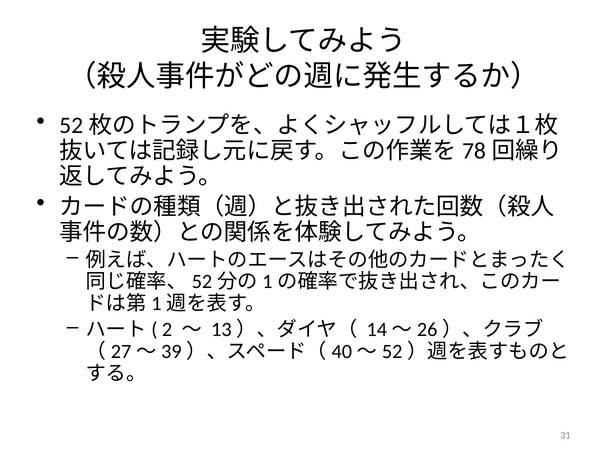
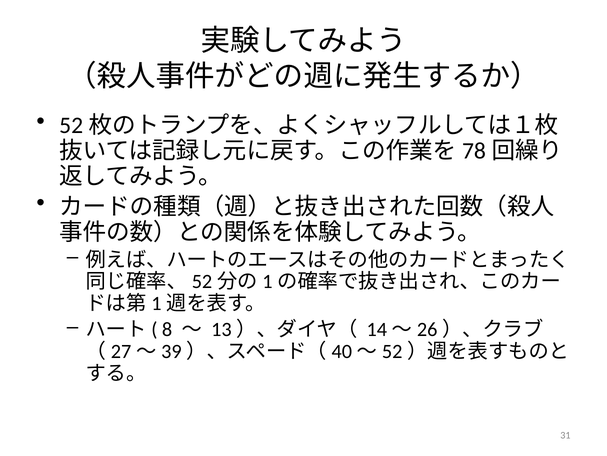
2: 2 -> 8
